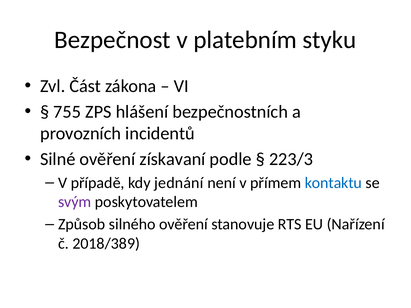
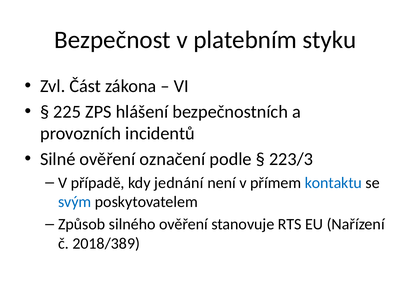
755: 755 -> 225
získavaní: získavaní -> označení
svým colour: purple -> blue
